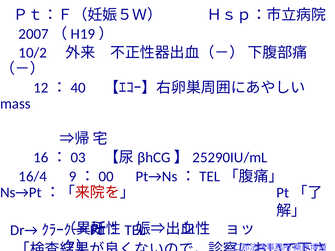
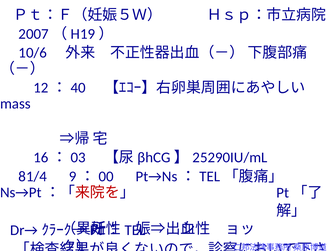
10/2: 10/2 -> 10/6
16/4: 16/4 -> 81/4
